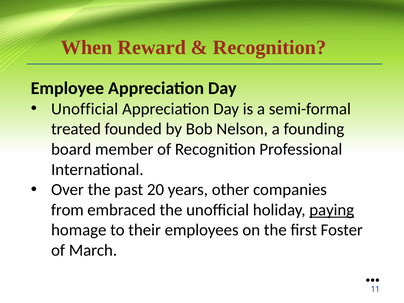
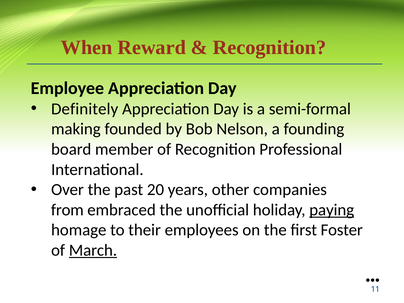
Unofficial at (85, 109): Unofficial -> Definitely
treated: treated -> making
March underline: none -> present
